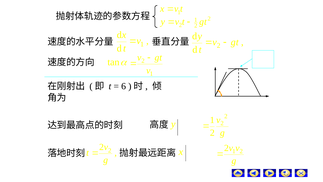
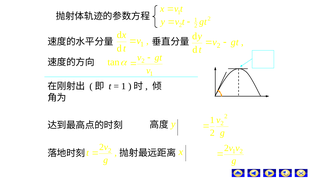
6 at (124, 86): 6 -> 1
